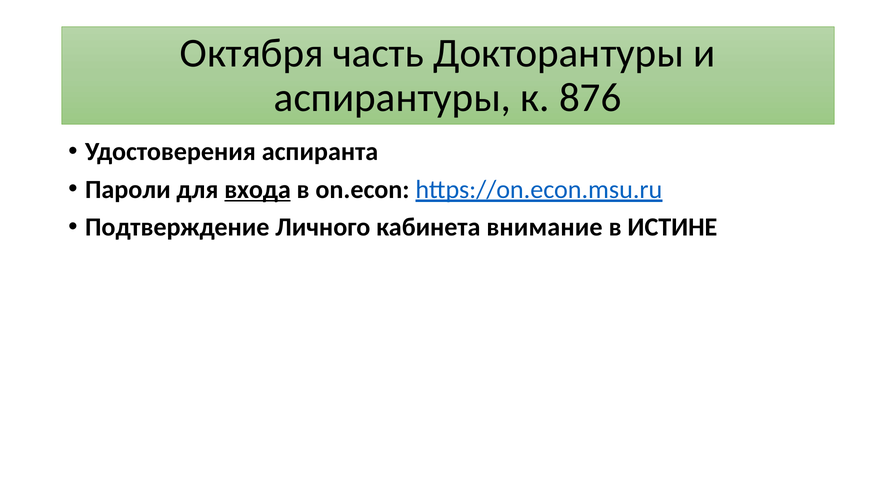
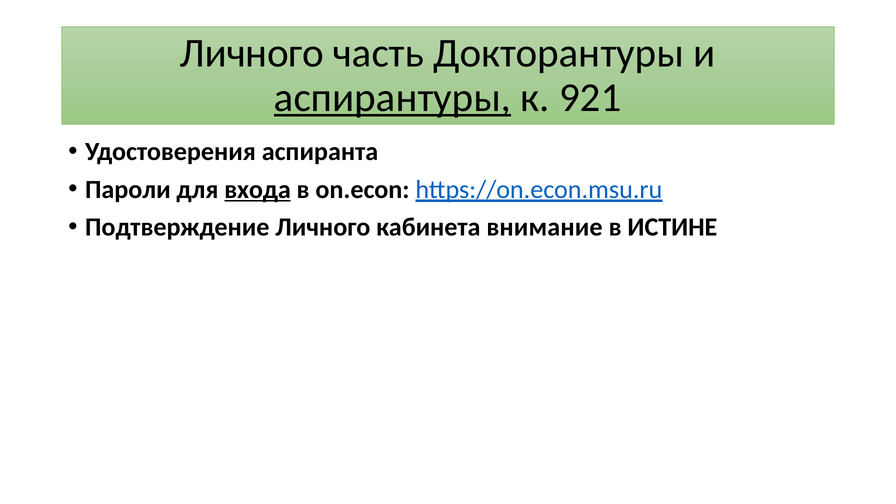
Октября at (252, 53): Октября -> Личного
аспирантуры underline: none -> present
876: 876 -> 921
